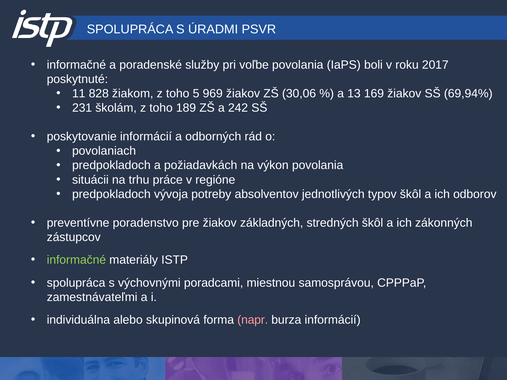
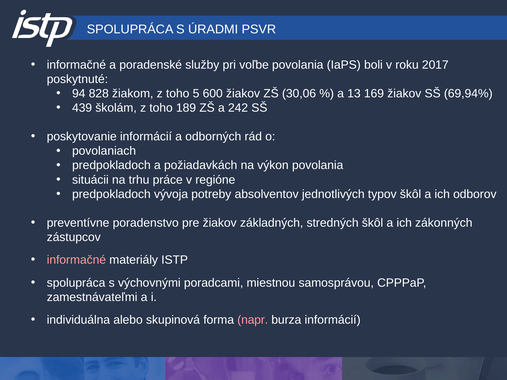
11: 11 -> 94
969: 969 -> 600
231: 231 -> 439
informačné at (76, 260) colour: light green -> pink
